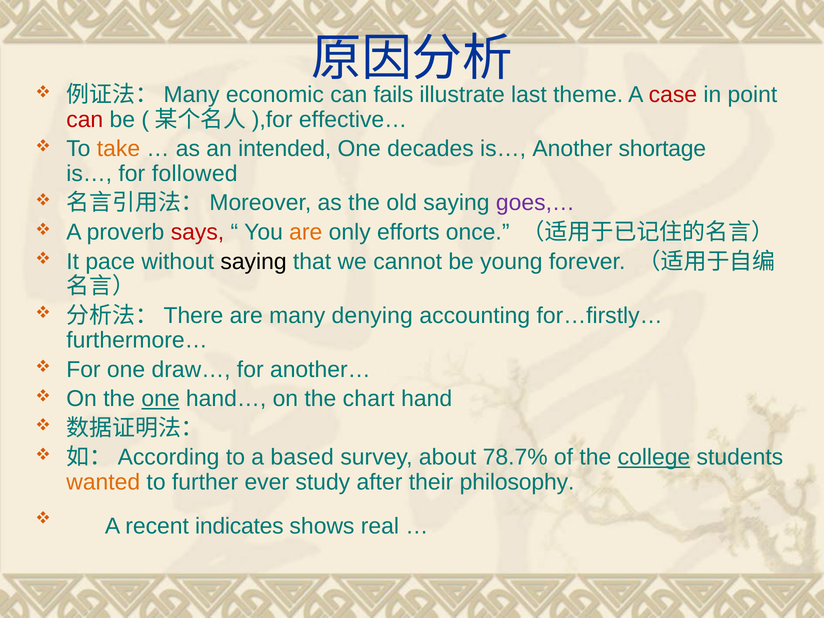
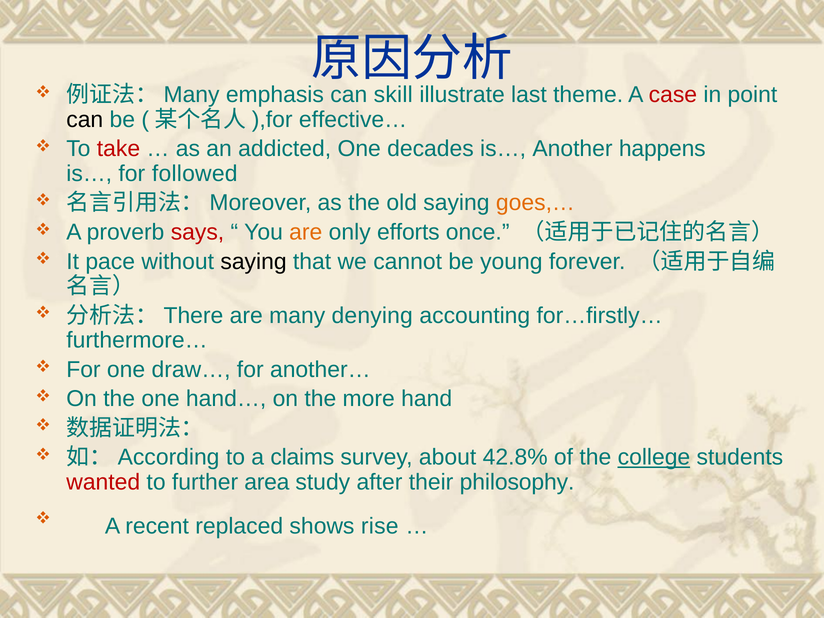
economic: economic -> emphasis
fails: fails -> skill
can at (85, 120) colour: red -> black
take colour: orange -> red
intended: intended -> addicted
shortage: shortage -> happens
goes,… colour: purple -> orange
one at (161, 399) underline: present -> none
chart: chart -> more
based: based -> claims
78.7%: 78.7% -> 42.8%
wanted colour: orange -> red
ever: ever -> area
indicates: indicates -> replaced
real: real -> rise
